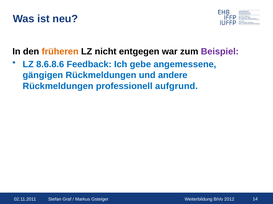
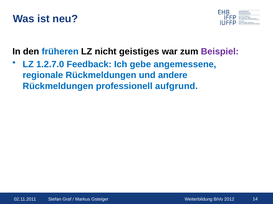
früheren colour: orange -> blue
entgegen: entgegen -> geistiges
8.6.8.6: 8.6.8.6 -> 1.2.7.0
gängigen: gängigen -> regionale
